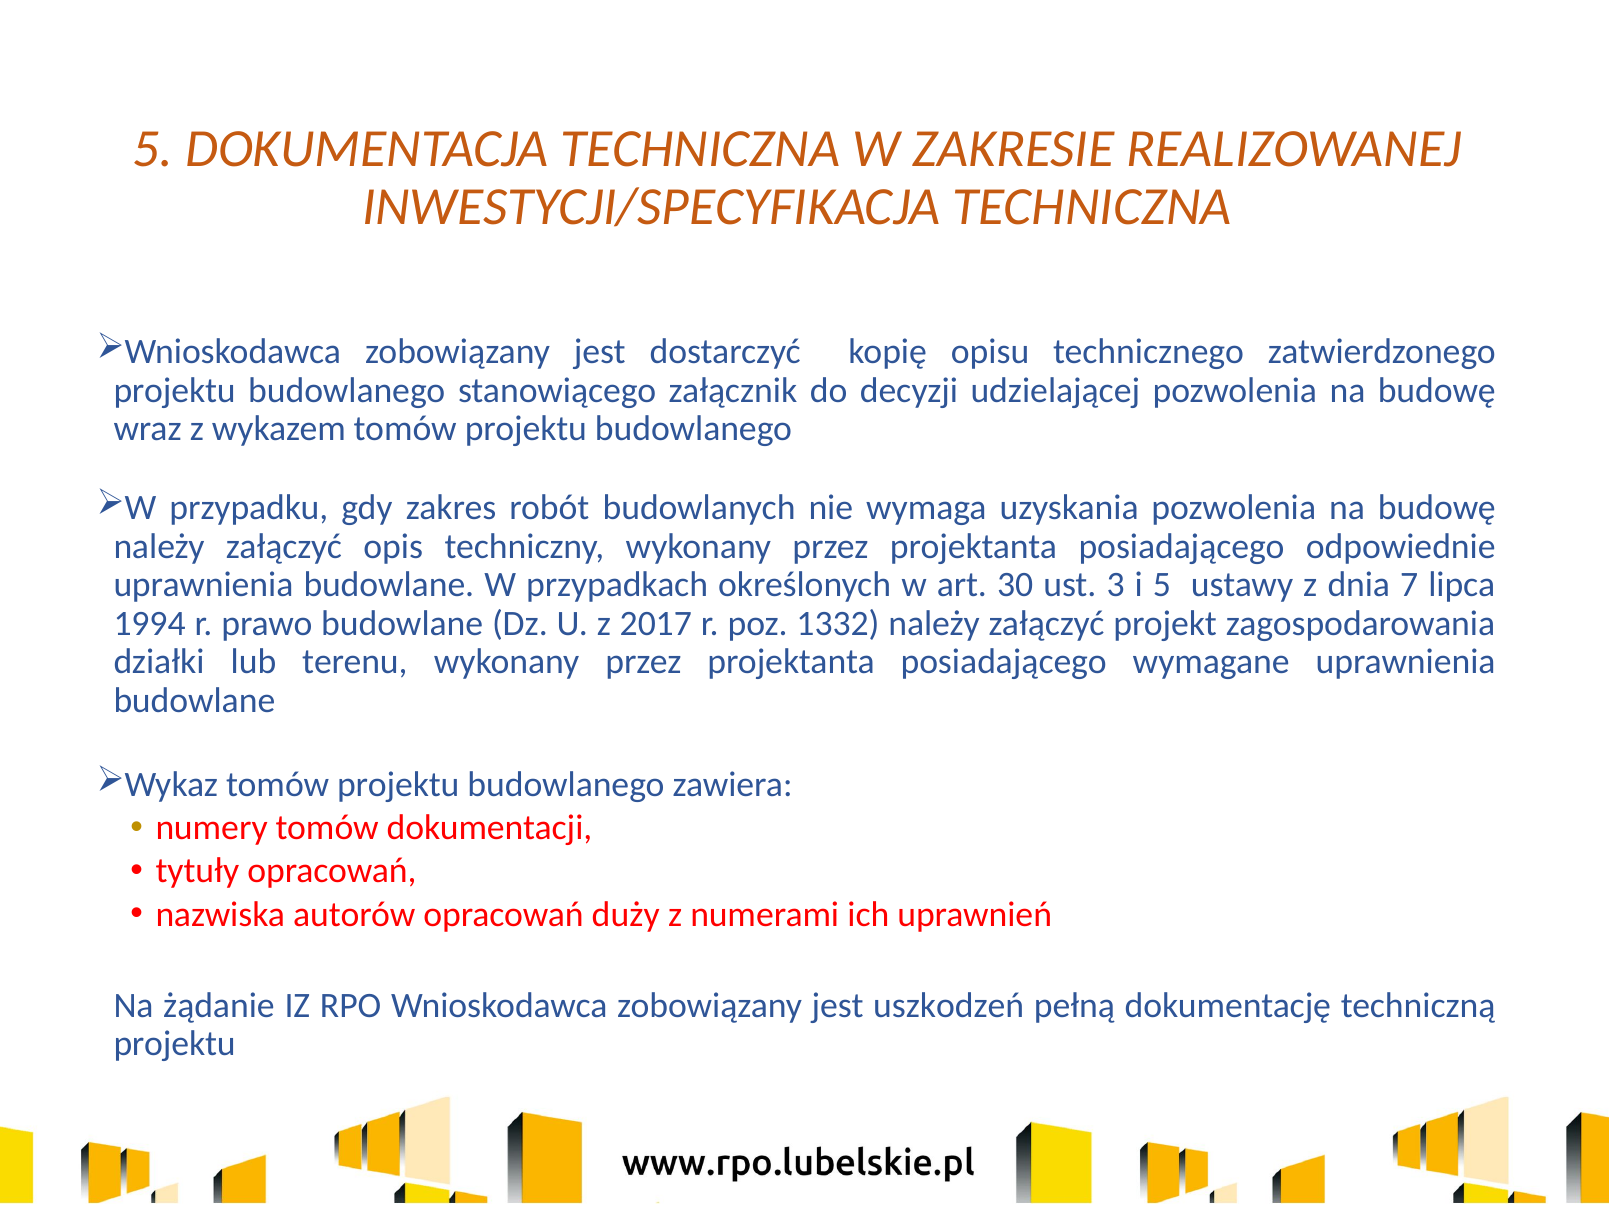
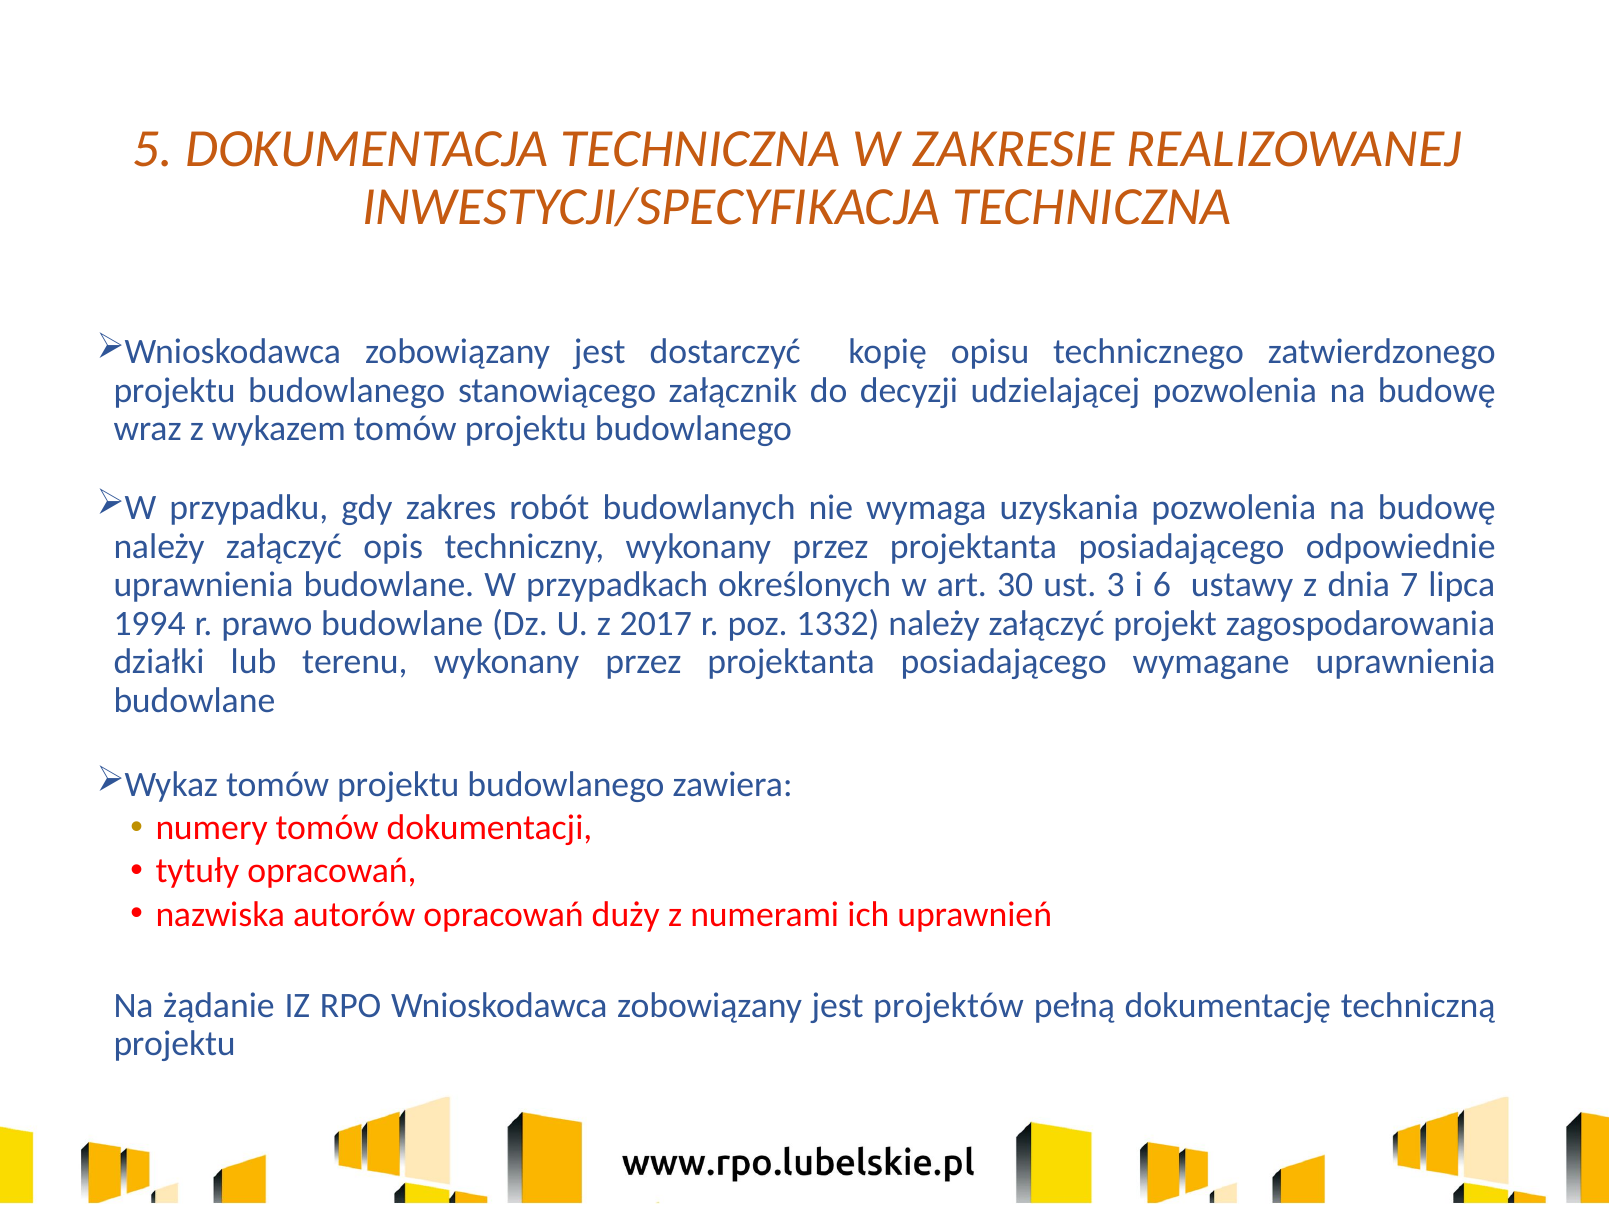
i 5: 5 -> 6
uszkodzeń: uszkodzeń -> projektów
